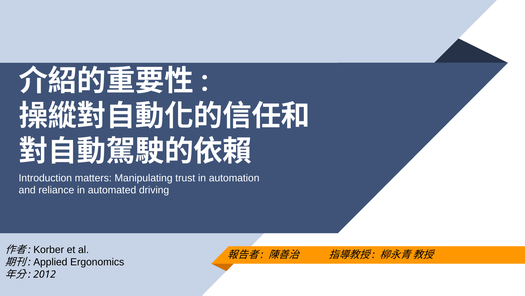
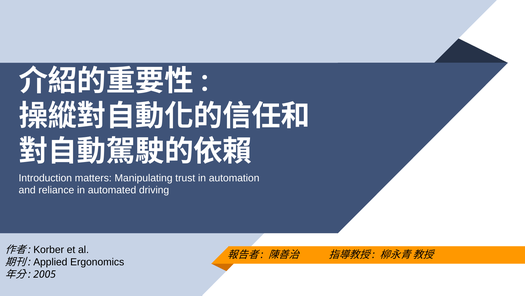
2012: 2012 -> 2005
